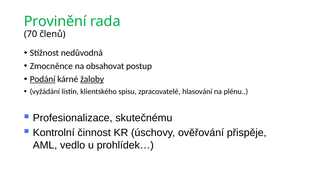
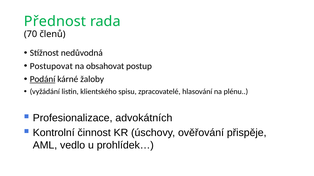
Provinění: Provinění -> Přednost
Zmocněnce: Zmocněnce -> Postupovat
žaloby underline: present -> none
skutečnému: skutečnému -> advokátních
